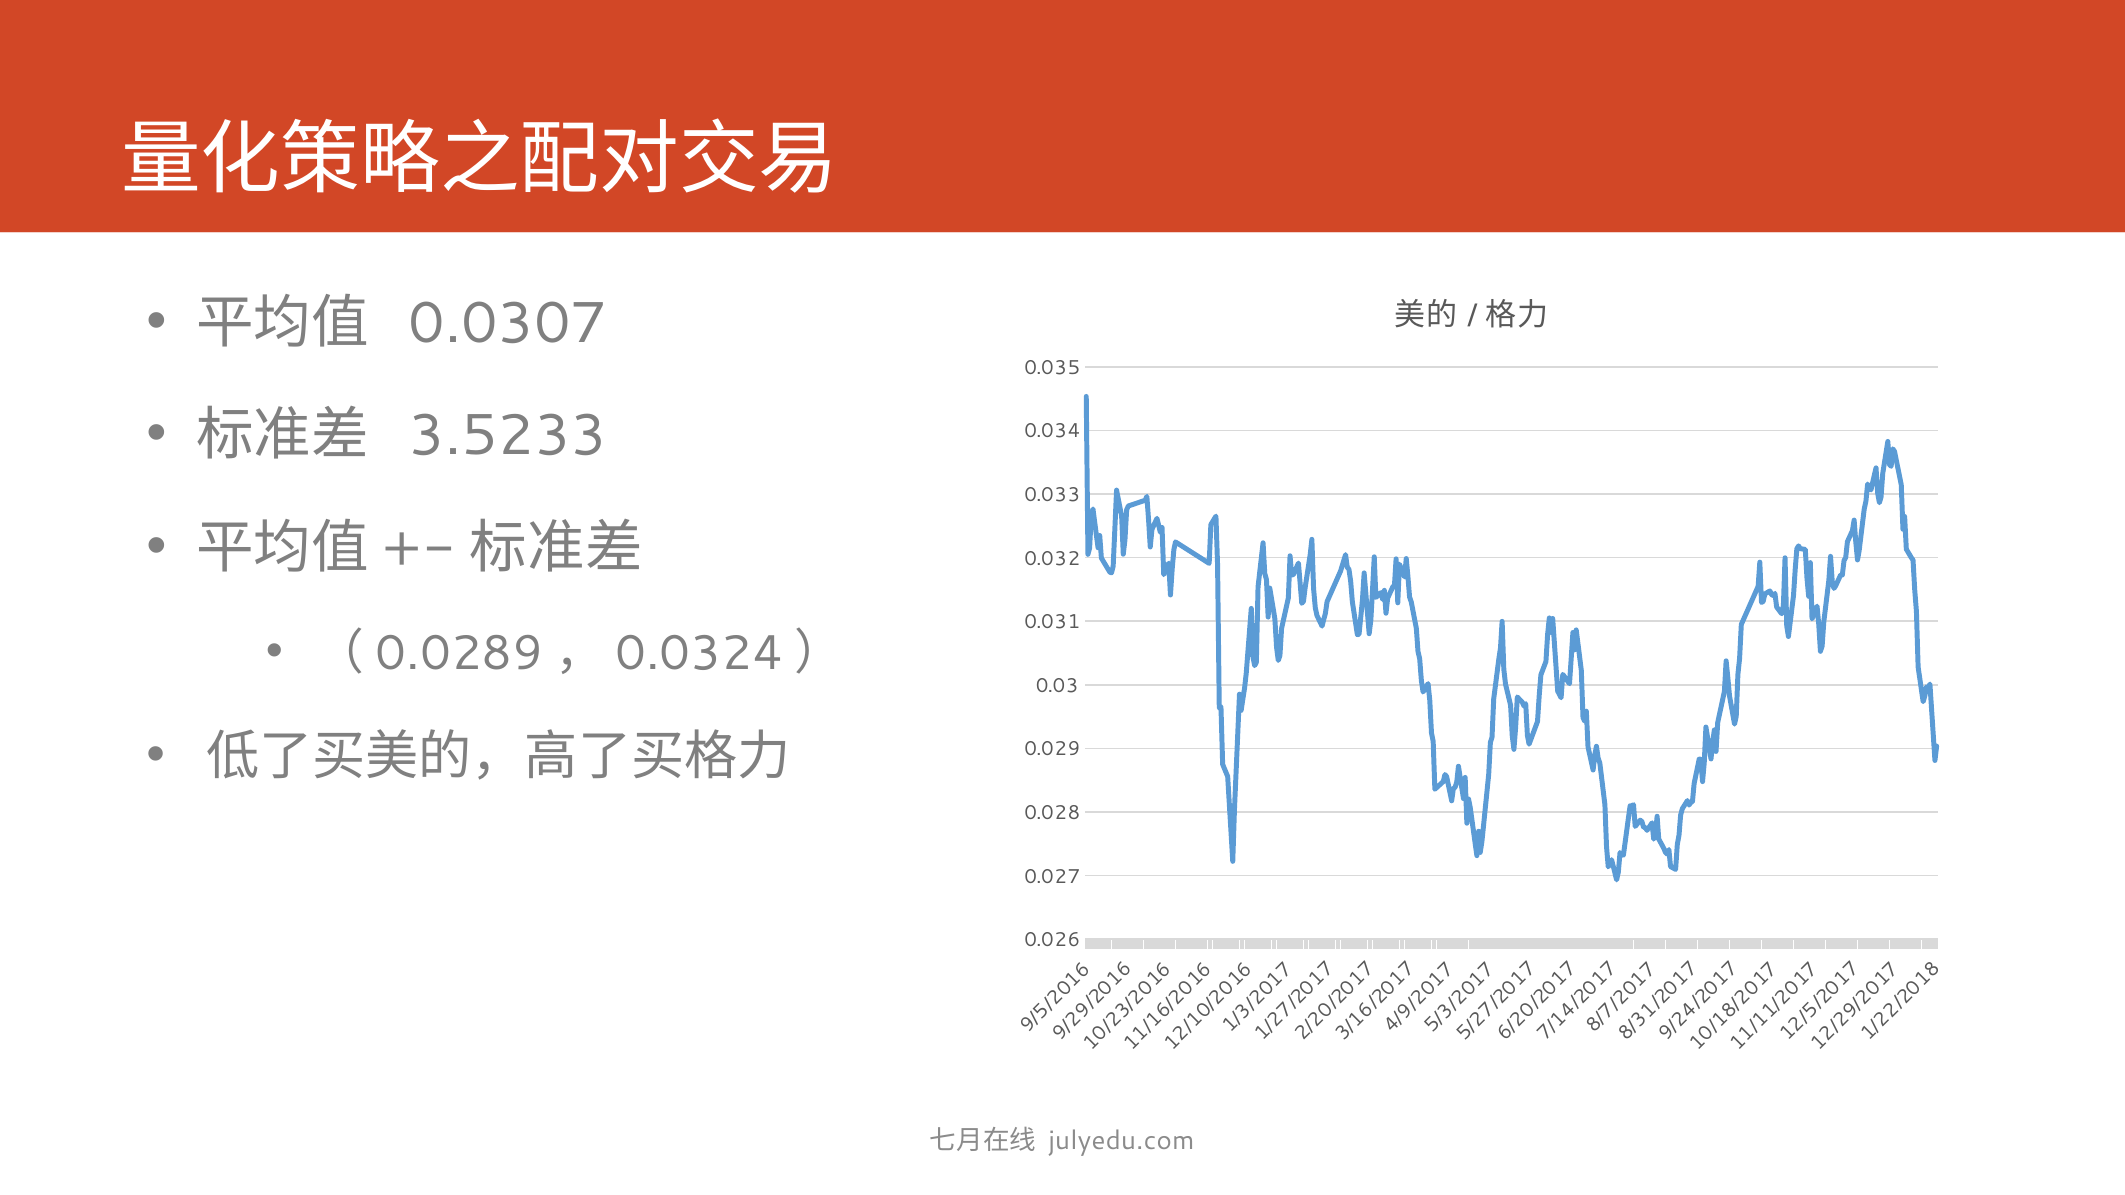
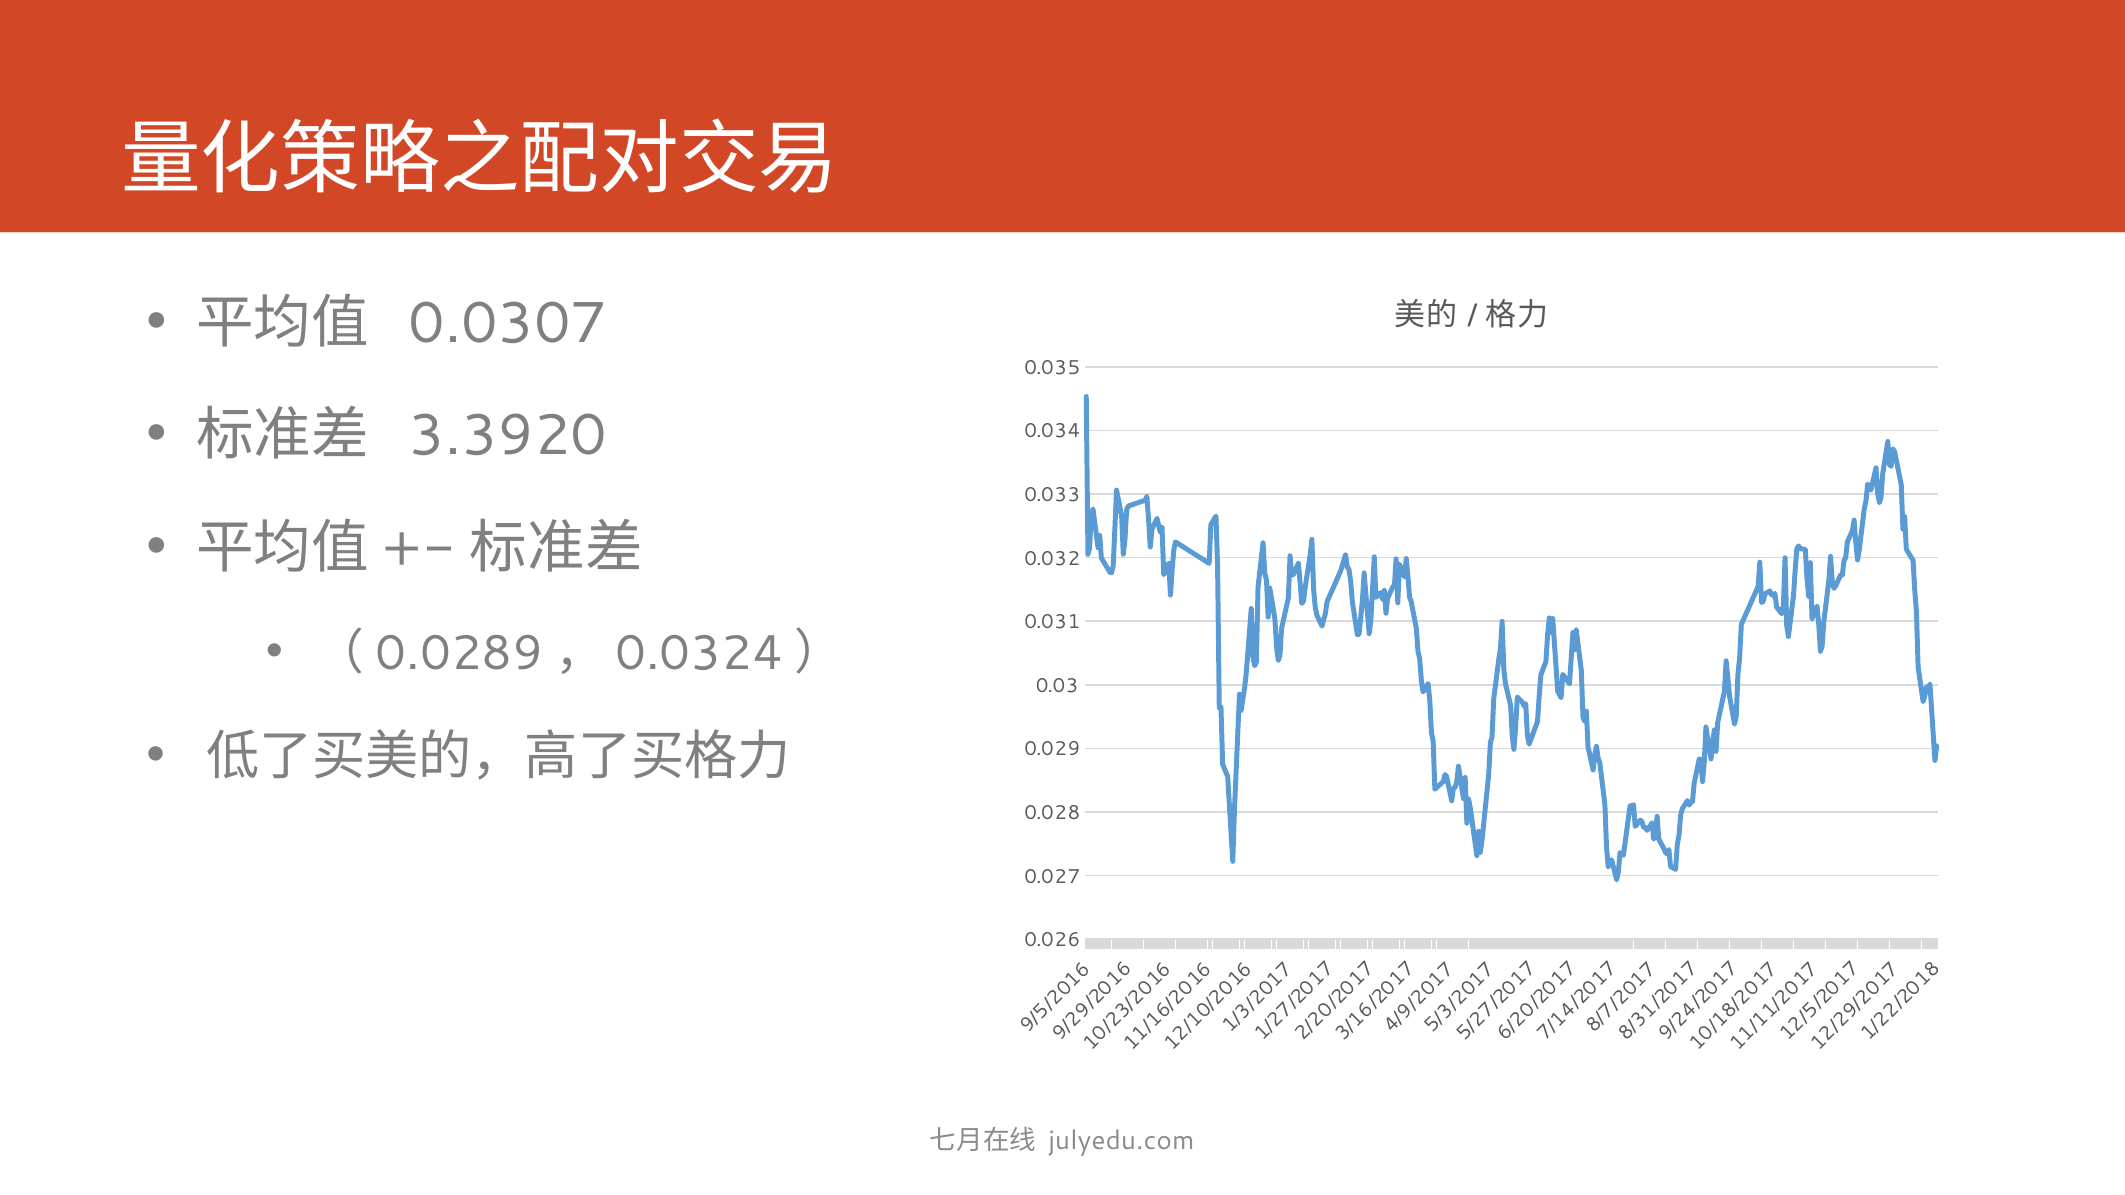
3.5233: 3.5233 -> 3.3920
